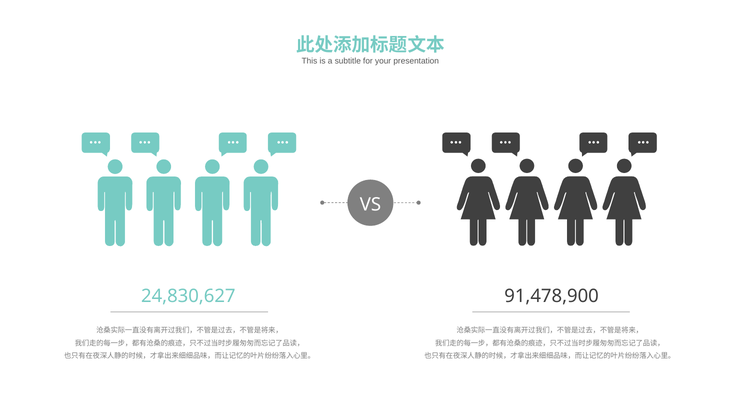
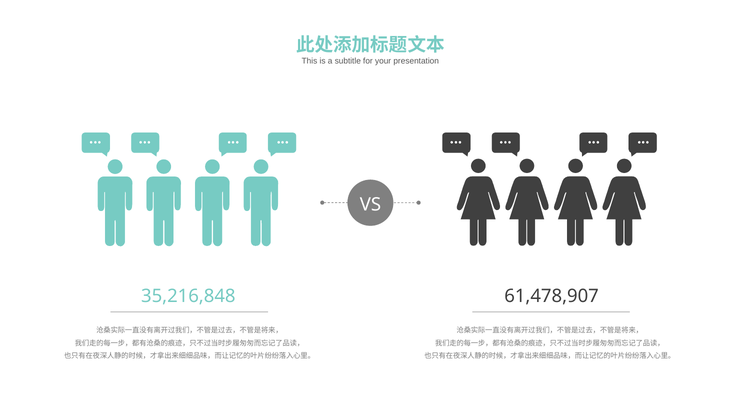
24,830,627: 24,830,627 -> 35,216,848
91,478,900: 91,478,900 -> 61,478,907
